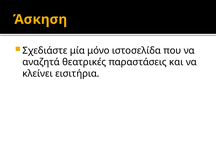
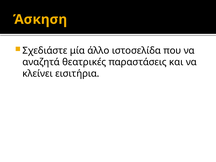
μόνο: μόνο -> άλλο
